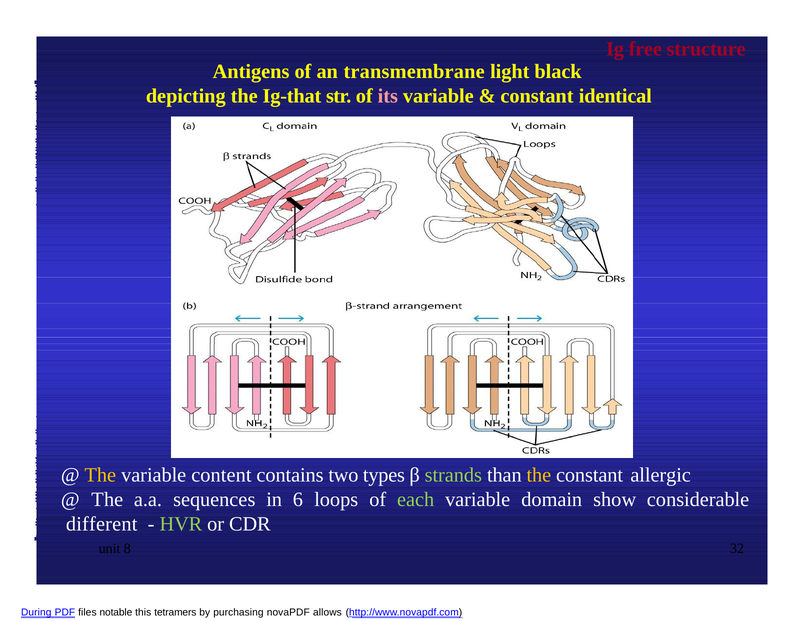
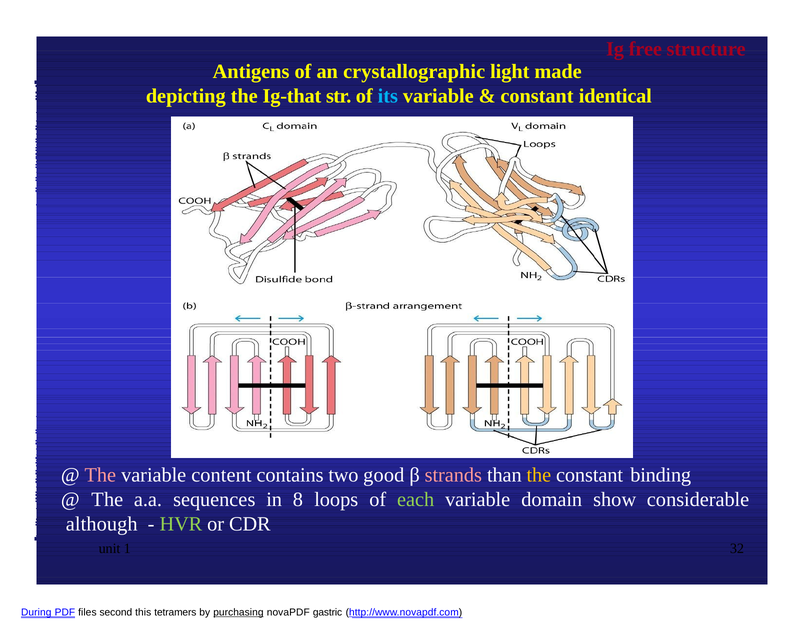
transmembrane: transmembrane -> crystallographic
black: black -> made
its colour: pink -> light blue
The at (100, 475) colour: yellow -> pink
types: types -> good
strands colour: light green -> pink
allergic: allergic -> binding
6: 6 -> 8
different: different -> although
8: 8 -> 1
notable: notable -> second
purchasing underline: none -> present
allows: allows -> gastric
